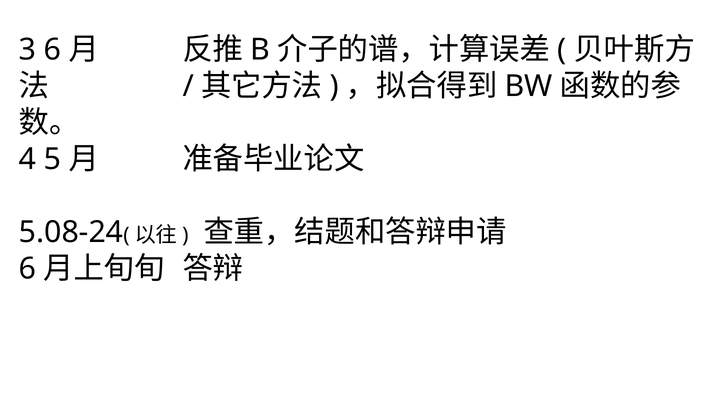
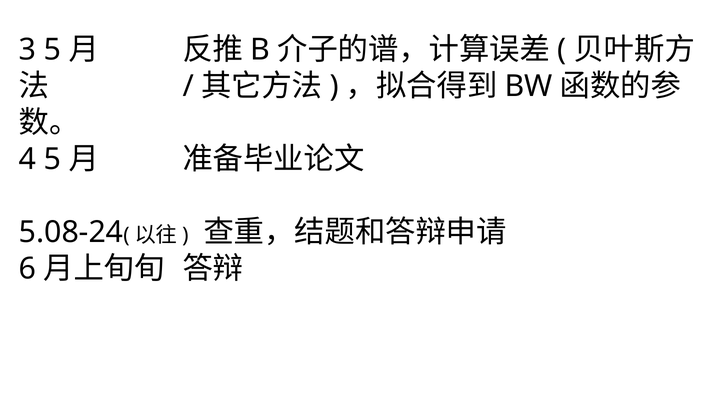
3 6: 6 -> 5
